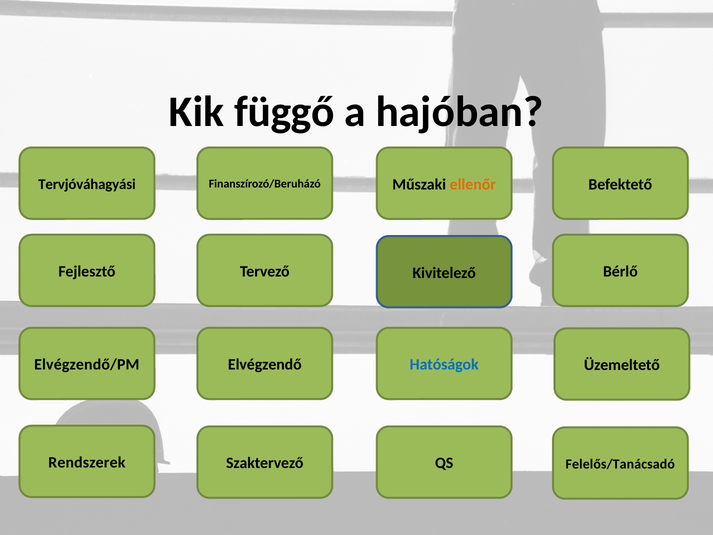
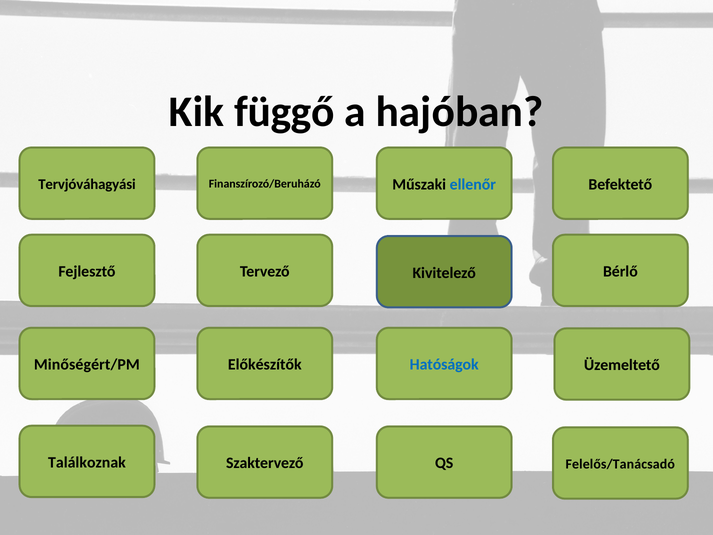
ellenőr colour: orange -> blue
Elvégzendő/PM: Elvégzendő/PM -> Minőségért/PM
Elvégzendő: Elvégzendő -> Előkészítők
Rendszerek: Rendszerek -> Találkoznak
